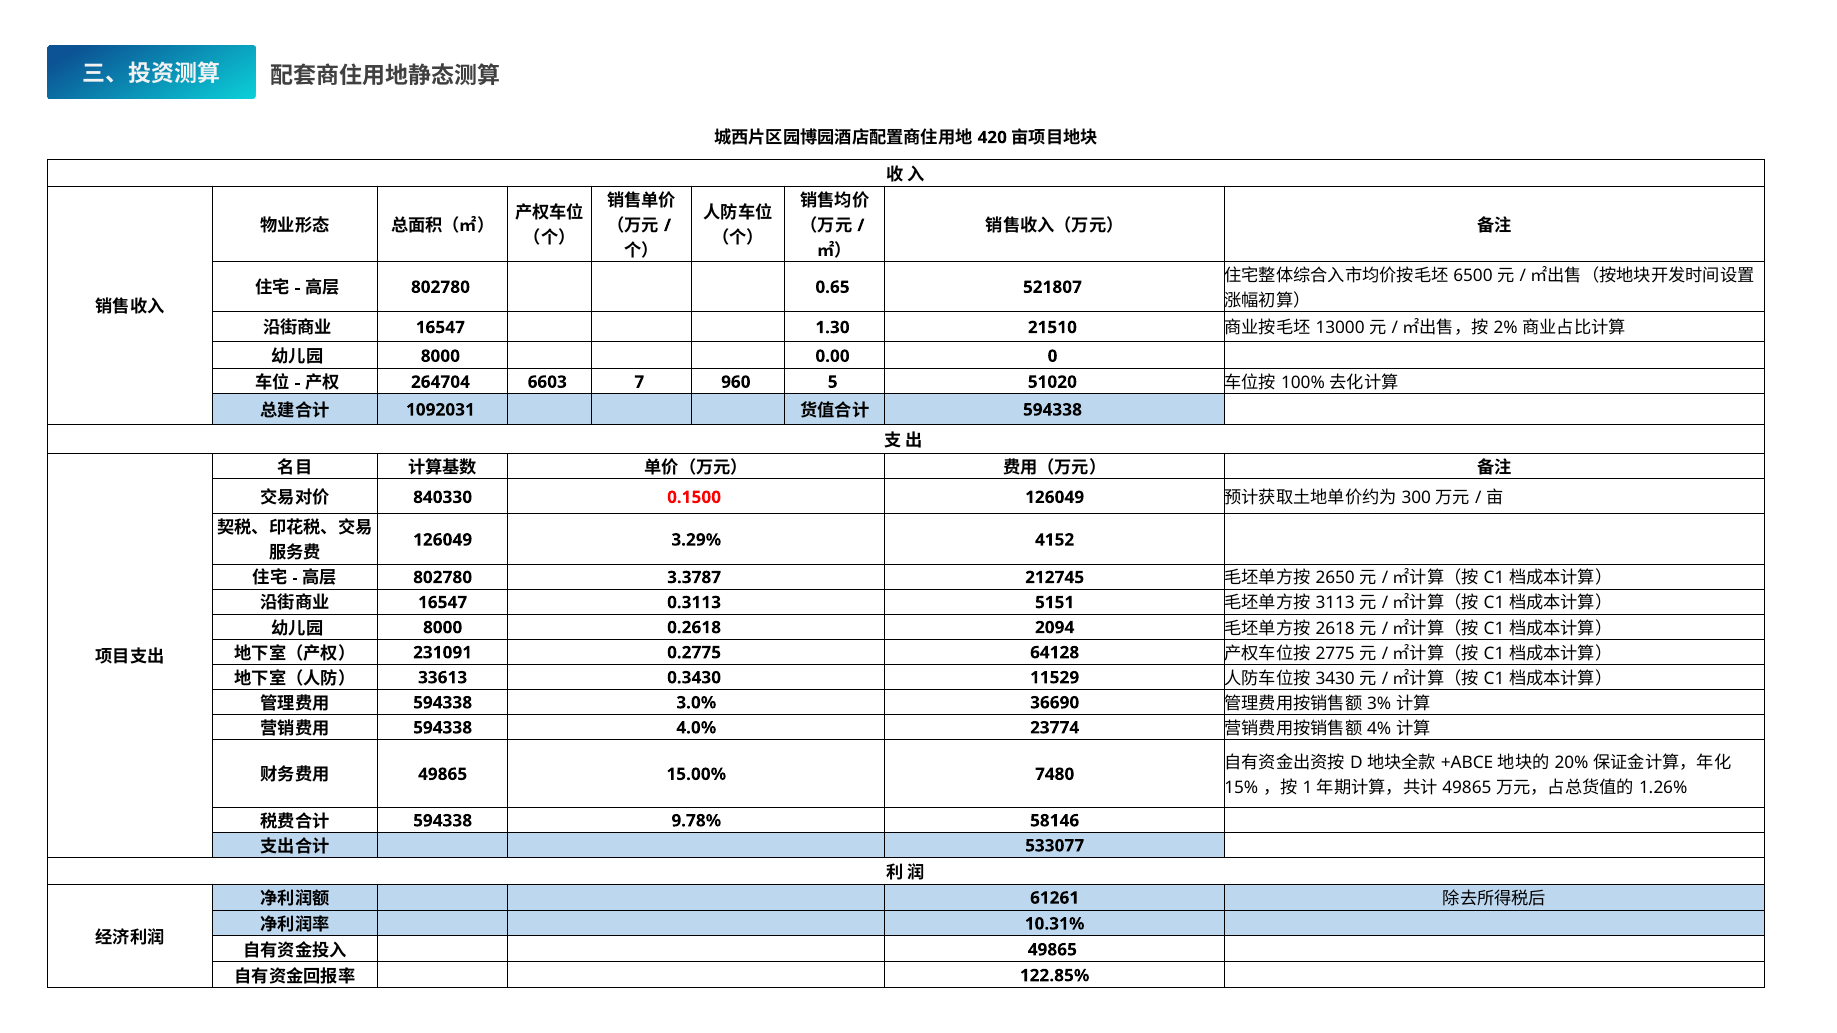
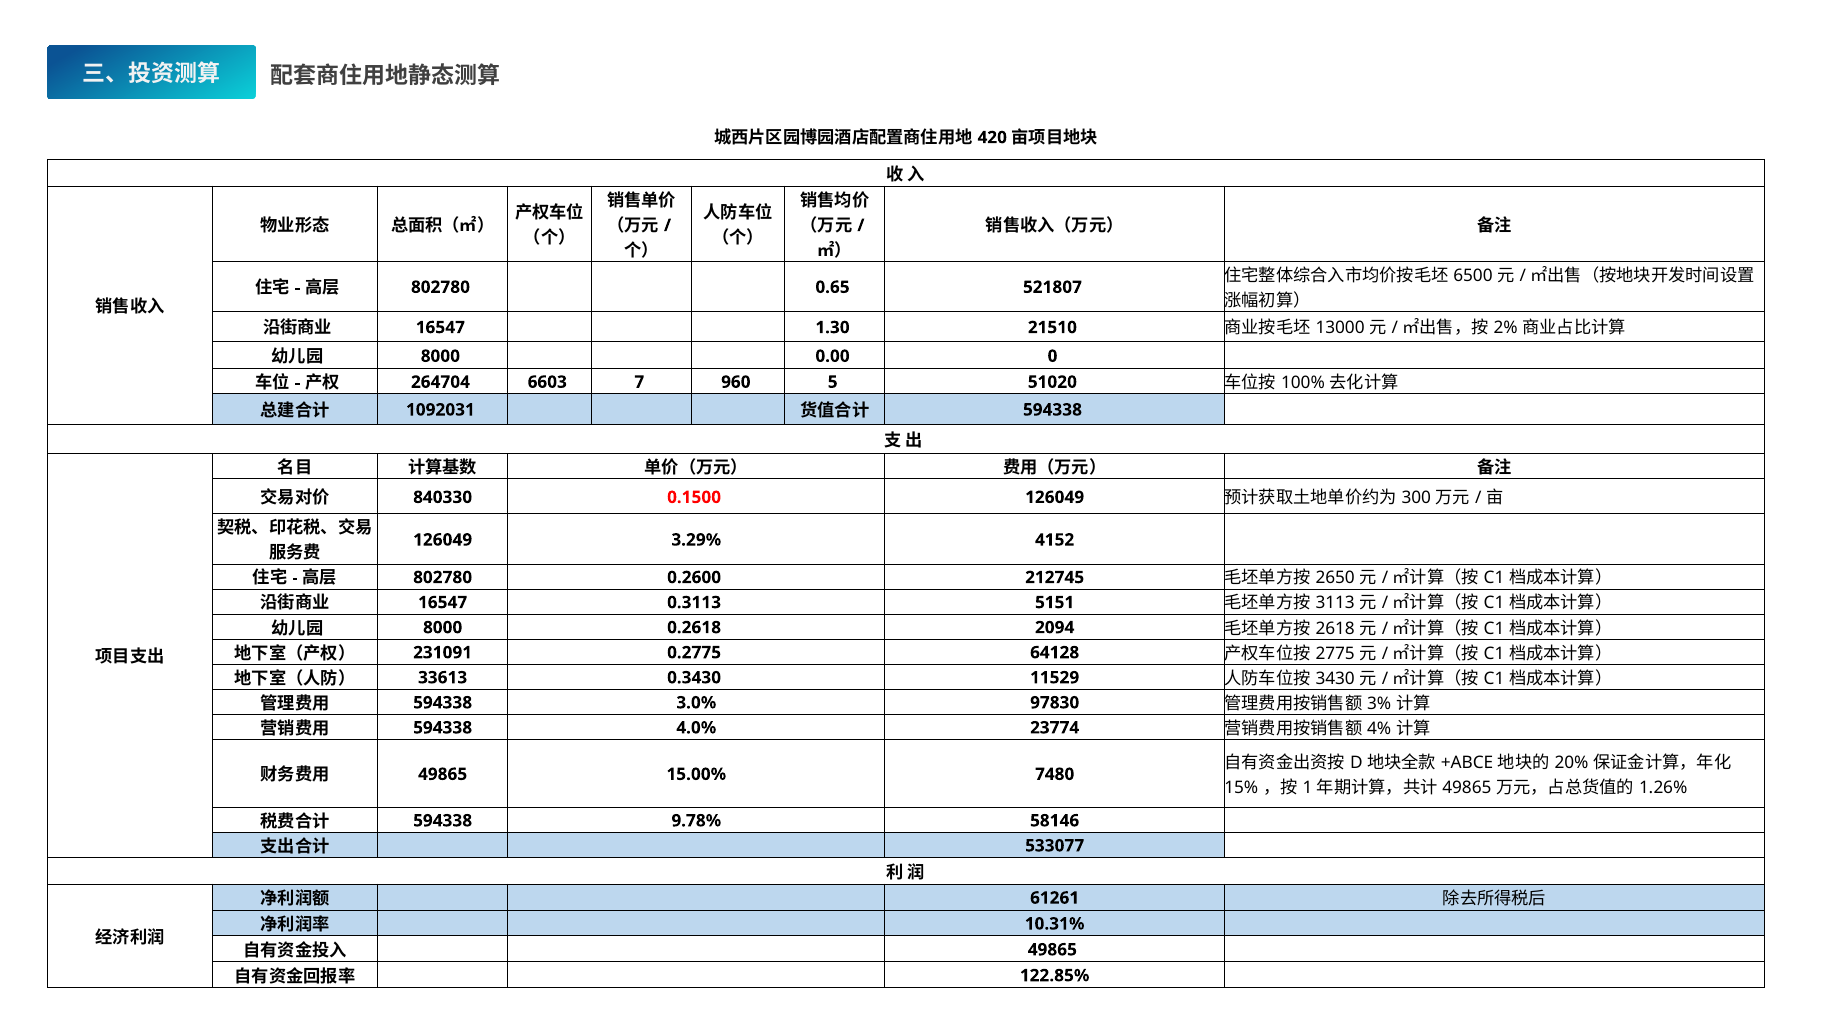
3.3787: 3.3787 -> 0.2600
36690: 36690 -> 97830
